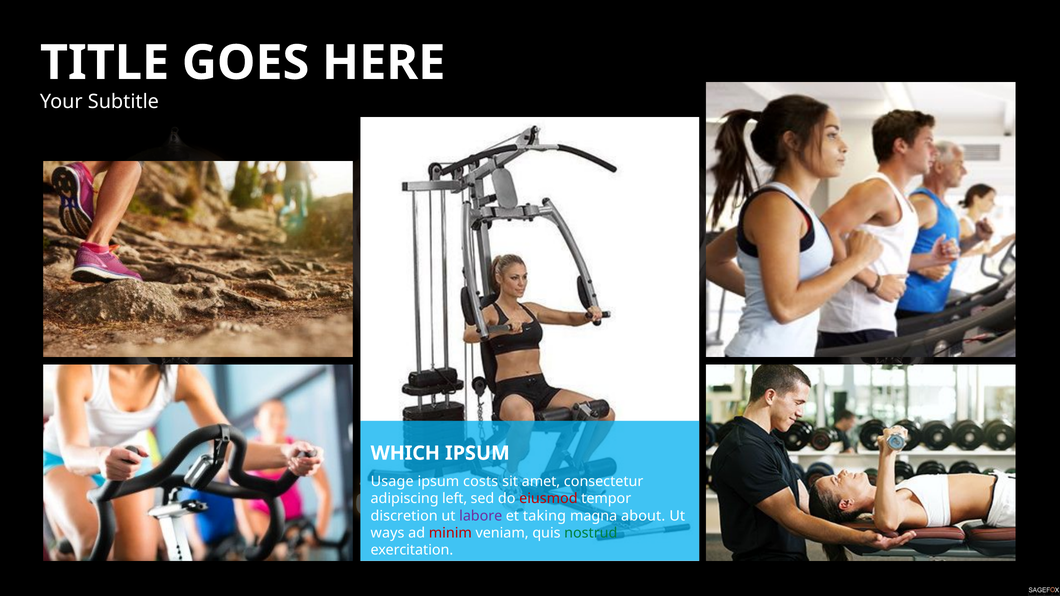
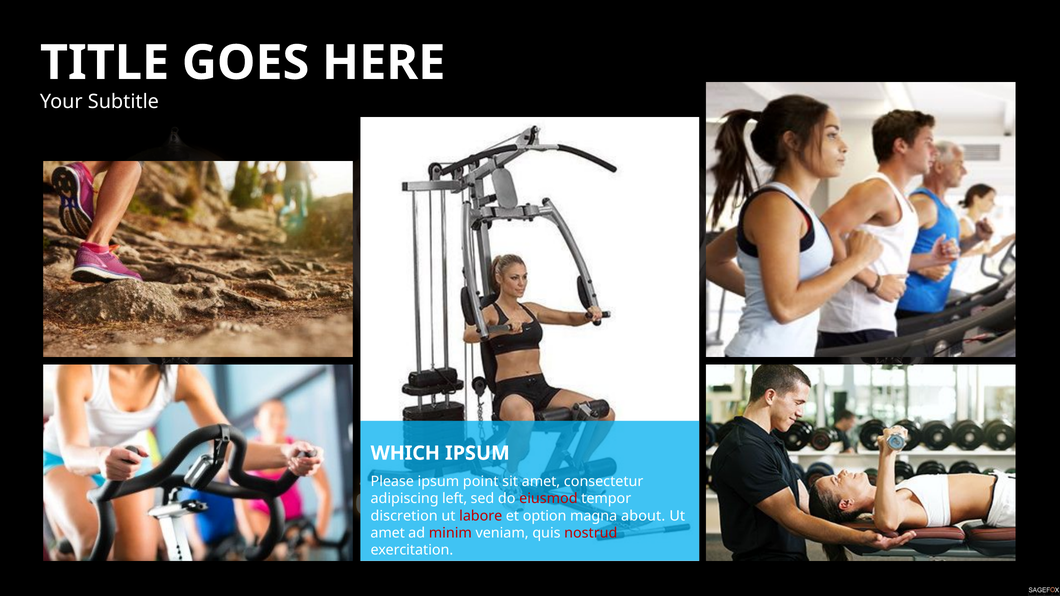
Usage: Usage -> Please
costs: costs -> point
labore colour: purple -> red
taking: taking -> option
ways at (388, 533): ways -> amet
nostrud colour: green -> red
